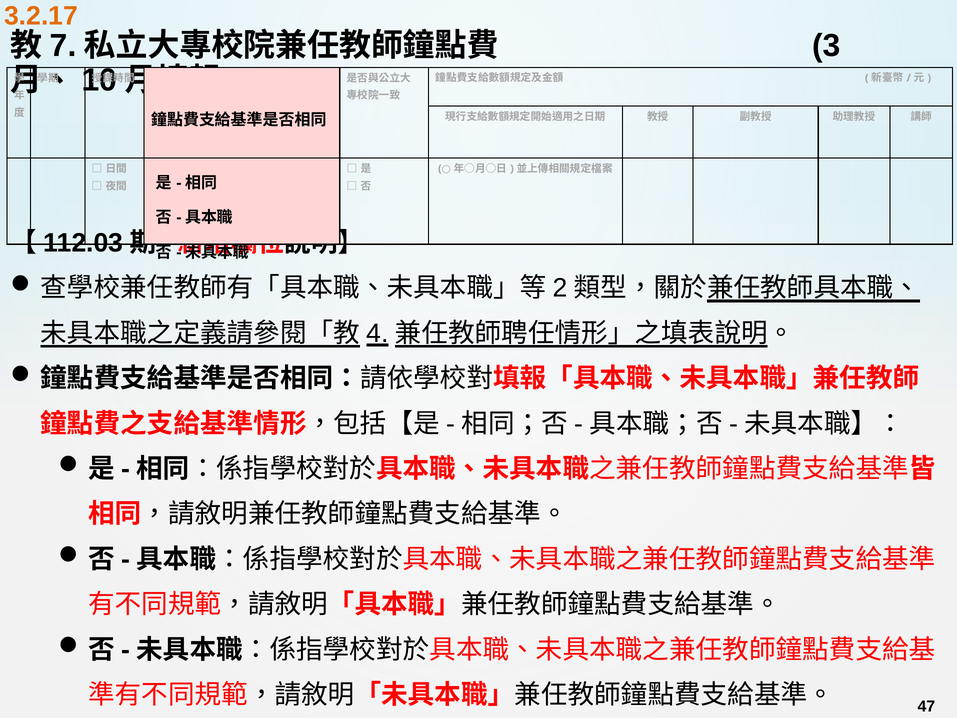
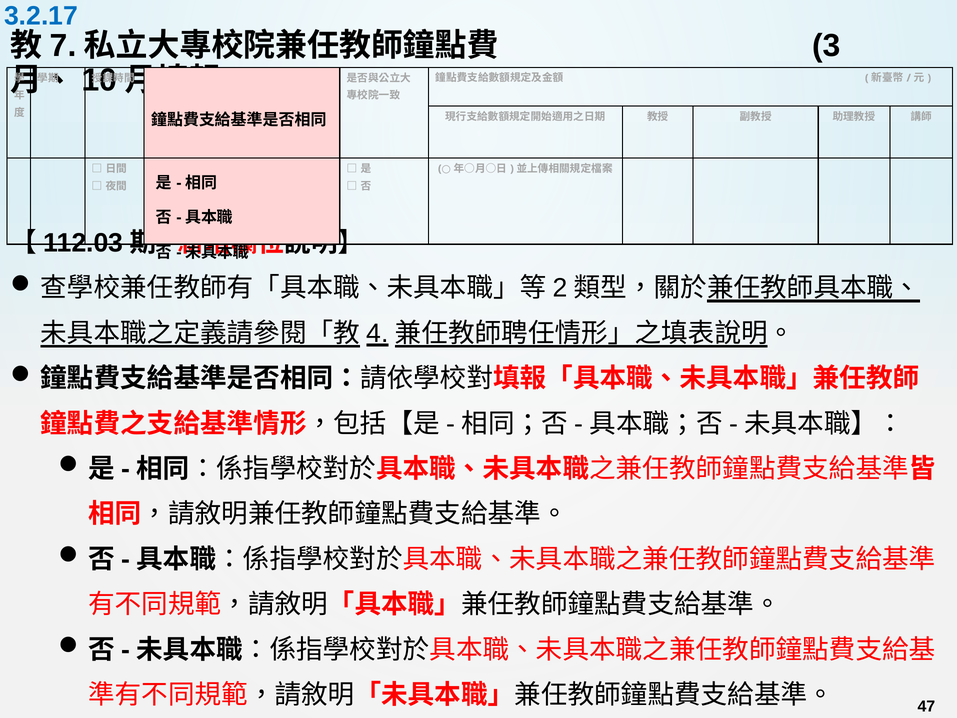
3.2.17 colour: orange -> blue
